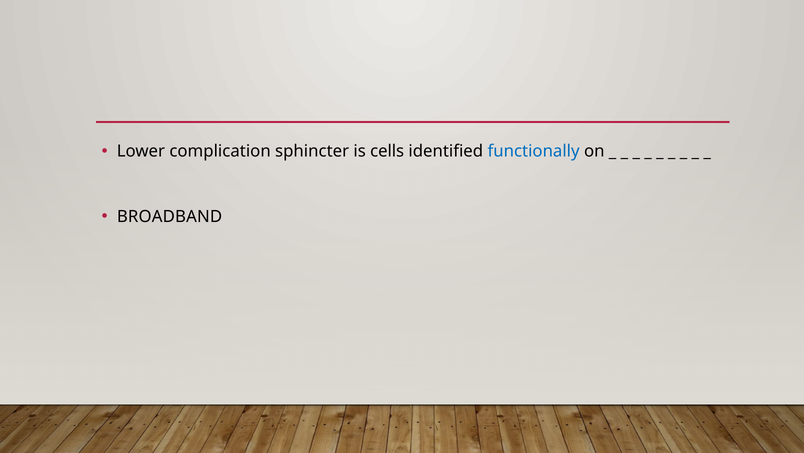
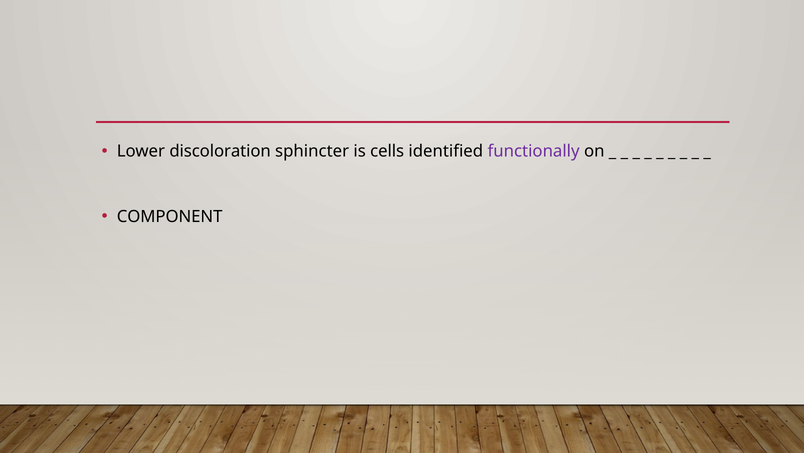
complication: complication -> discoloration
functionally colour: blue -> purple
BROADBAND: BROADBAND -> COMPONENT
